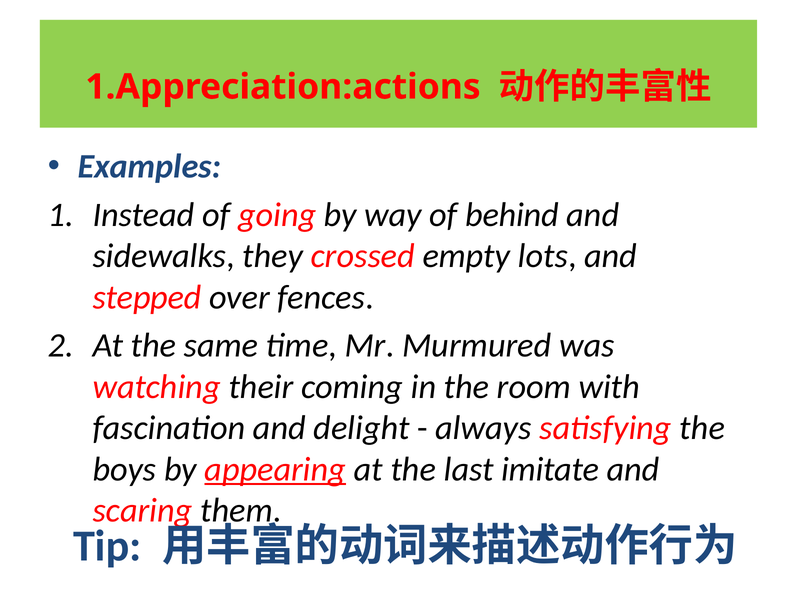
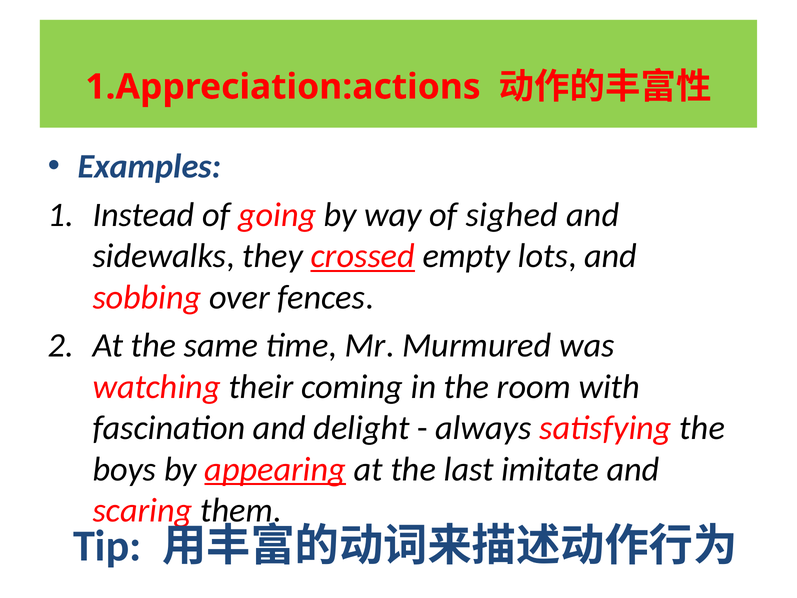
behind: behind -> sighed
crossed underline: none -> present
stepped: stepped -> sobbing
